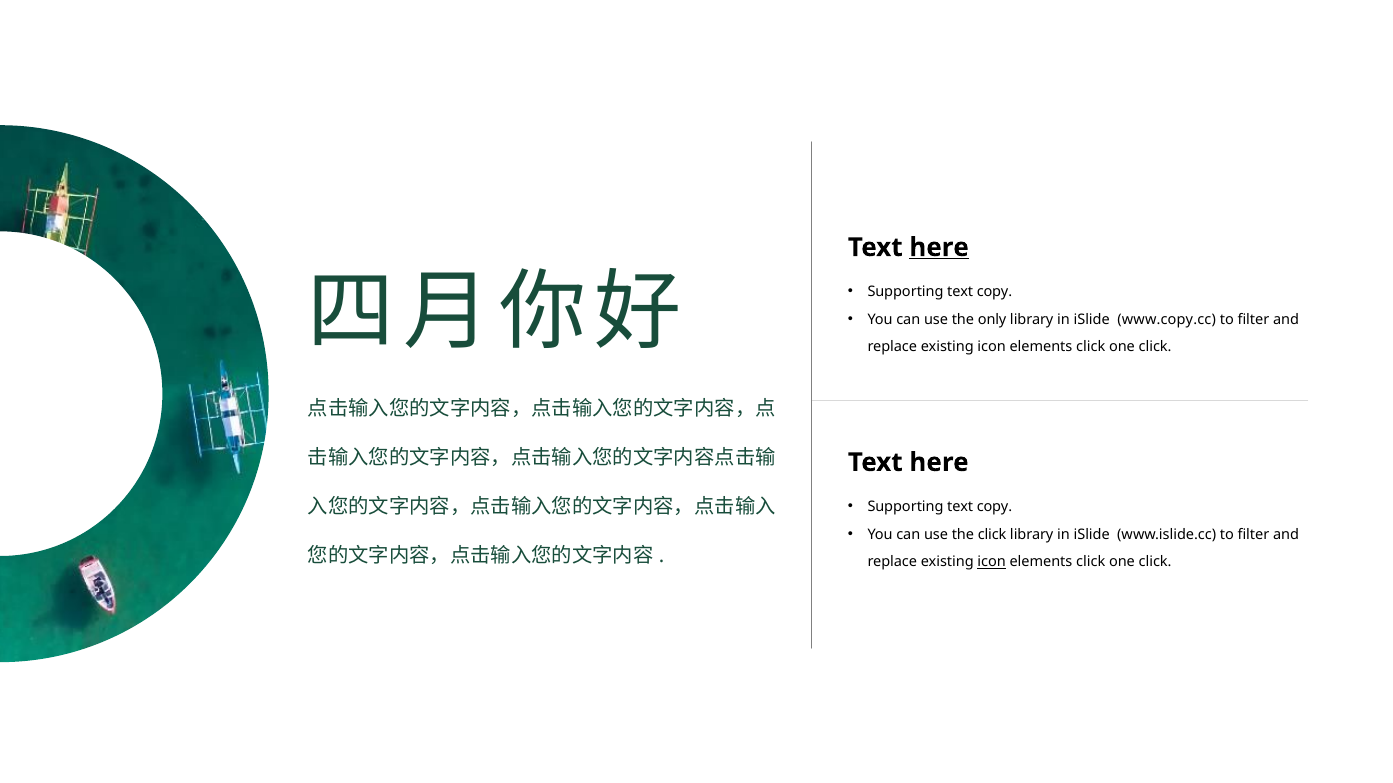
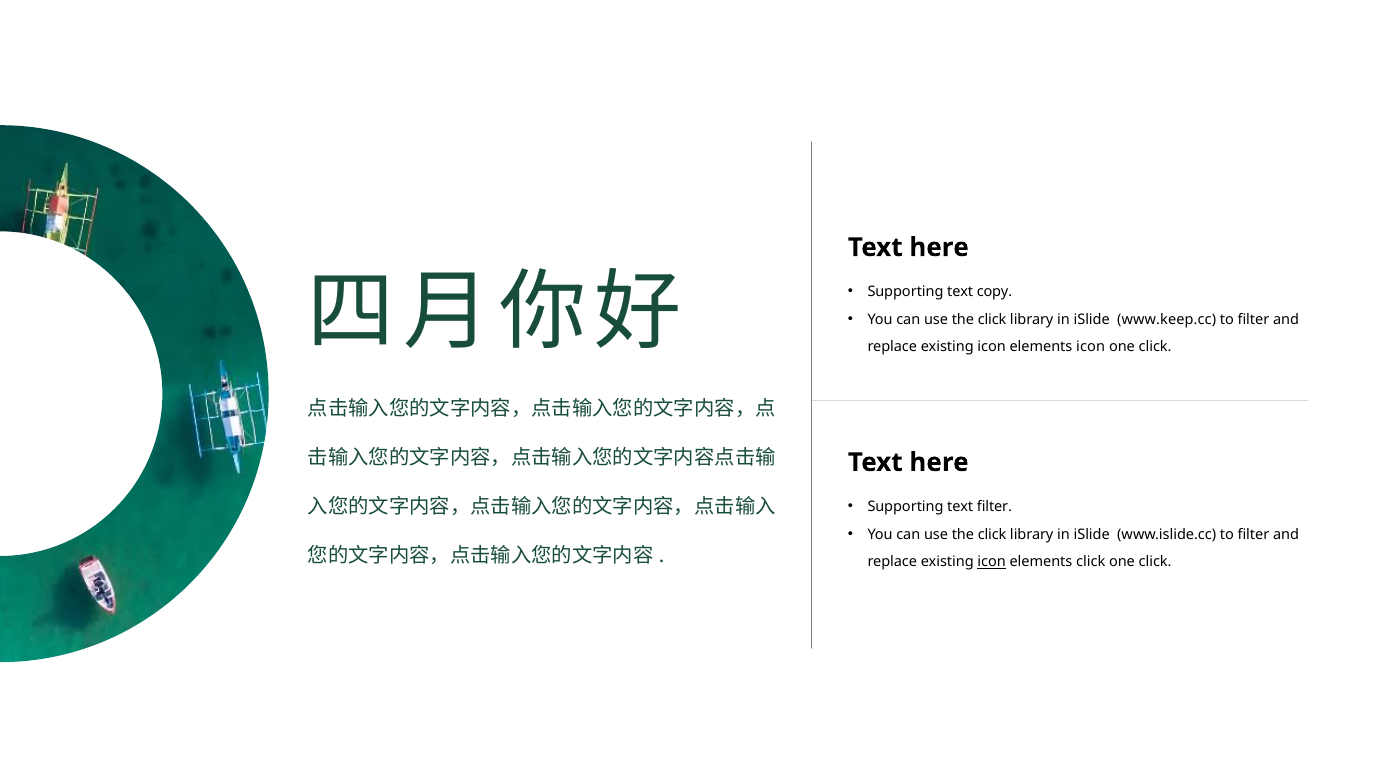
here at (939, 248) underline: present -> none
only at (992, 320): only -> click
www.copy.cc: www.copy.cc -> www.keep.cc
click at (1091, 347): click -> icon
copy at (994, 507): copy -> filter
